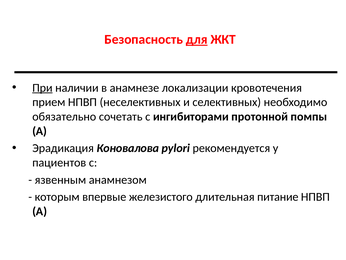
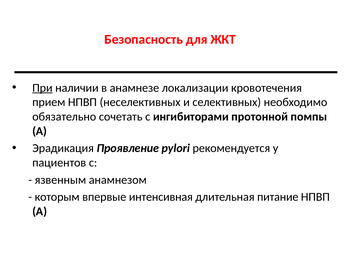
для underline: present -> none
Коновалова: Коновалова -> Проявление
железистого: железистого -> интенсивная
